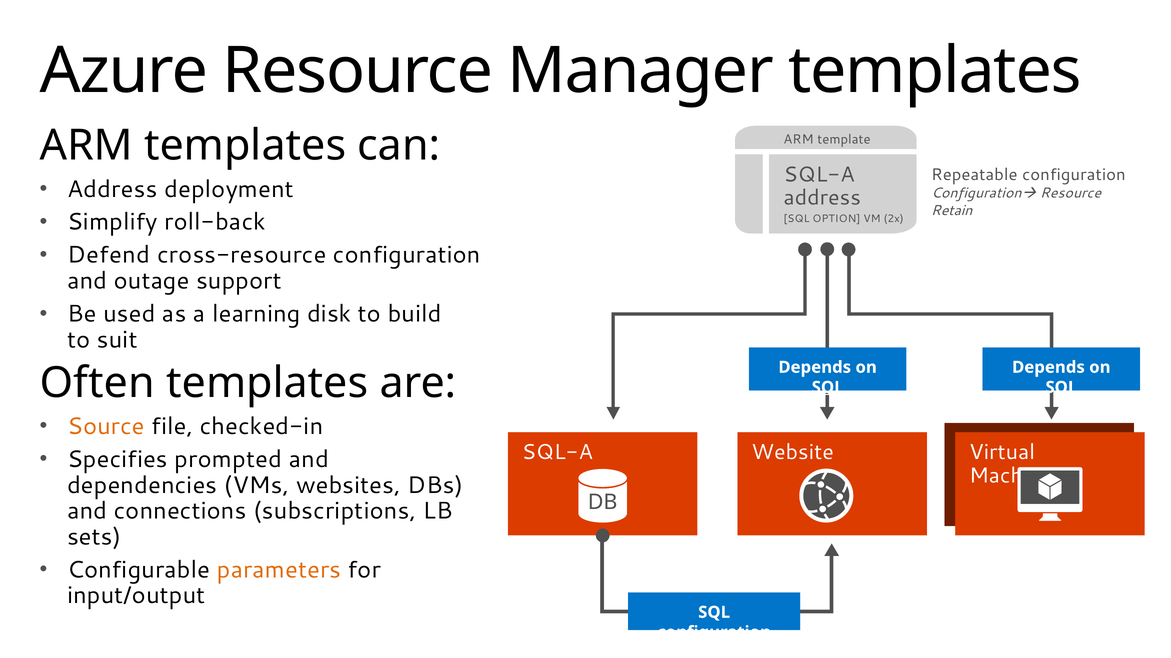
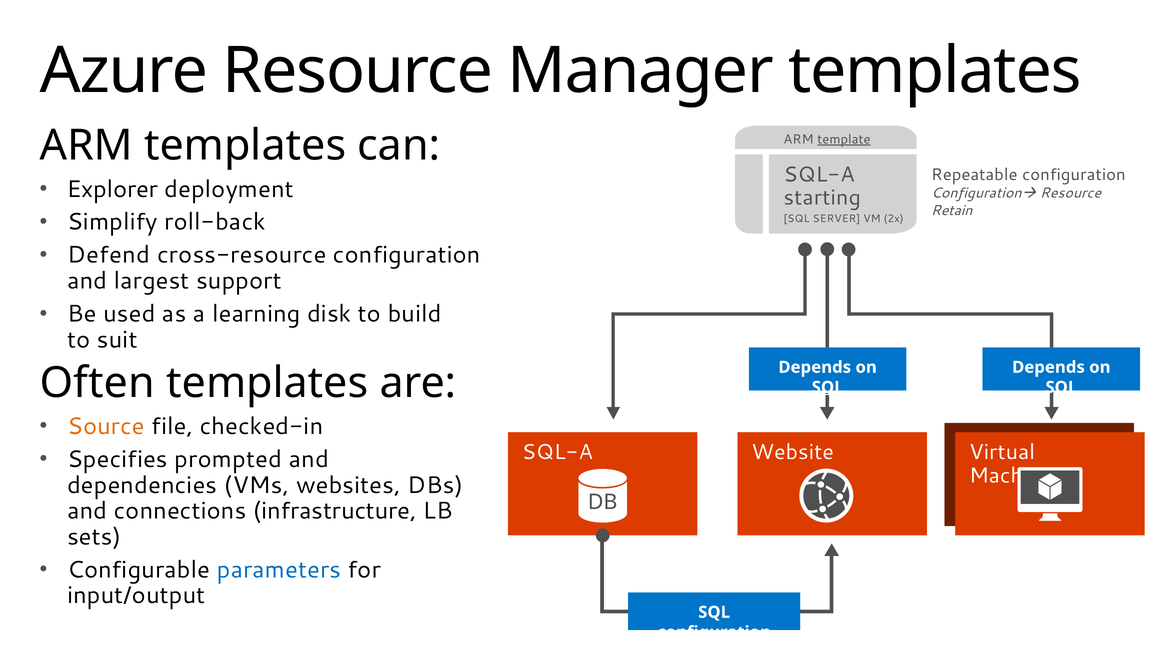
template underline: none -> present
Address at (112, 189): Address -> Explorer
address at (822, 198): address -> starting
OPTION: OPTION -> SERVER
outage: outage -> largest
subscriptions: subscriptions -> infrastructure
parameters colour: orange -> blue
